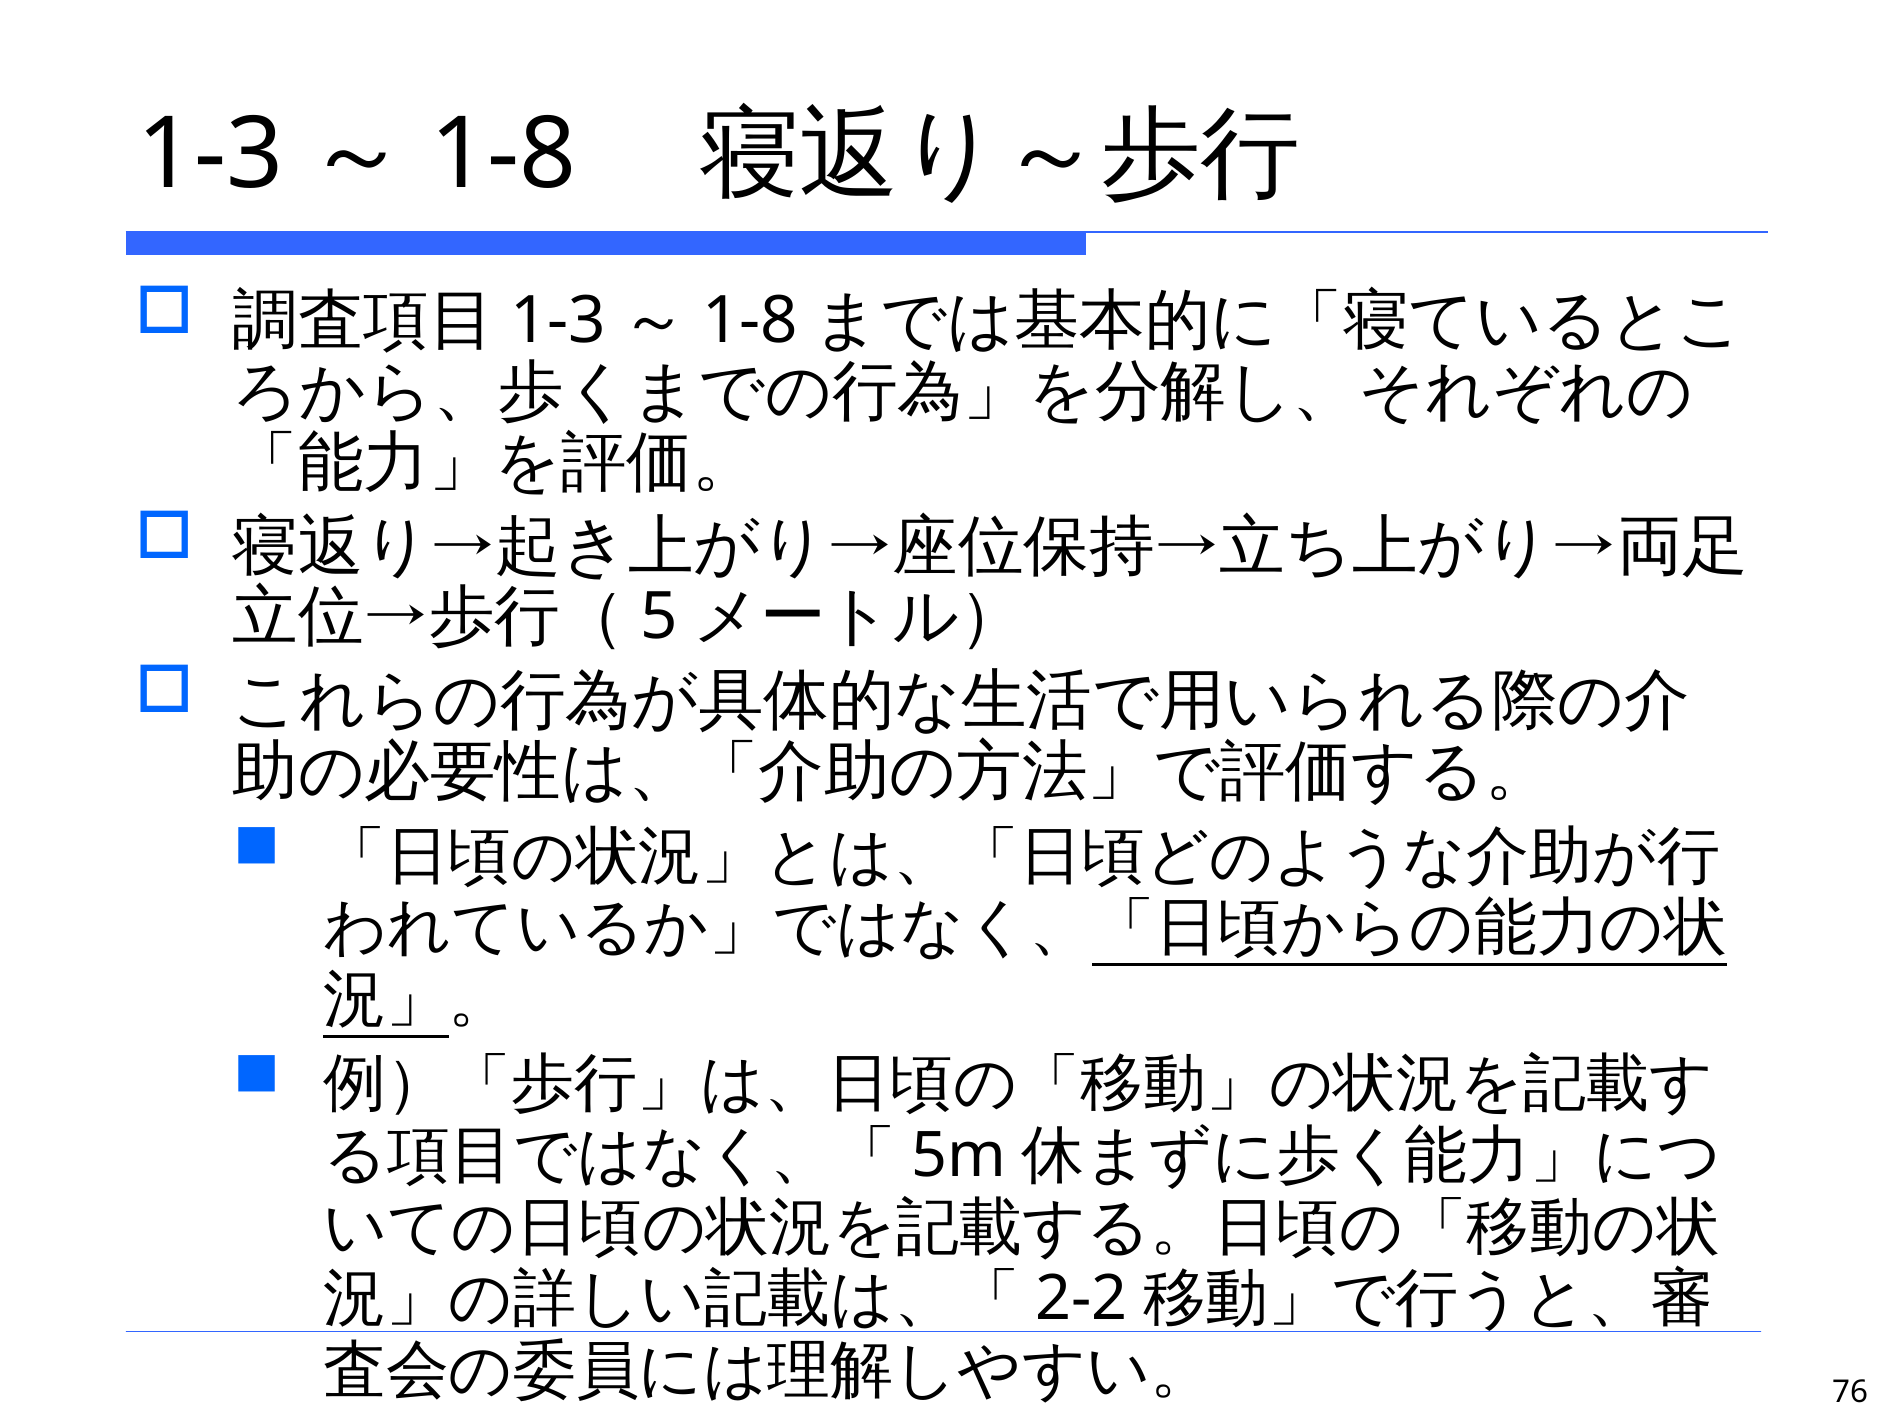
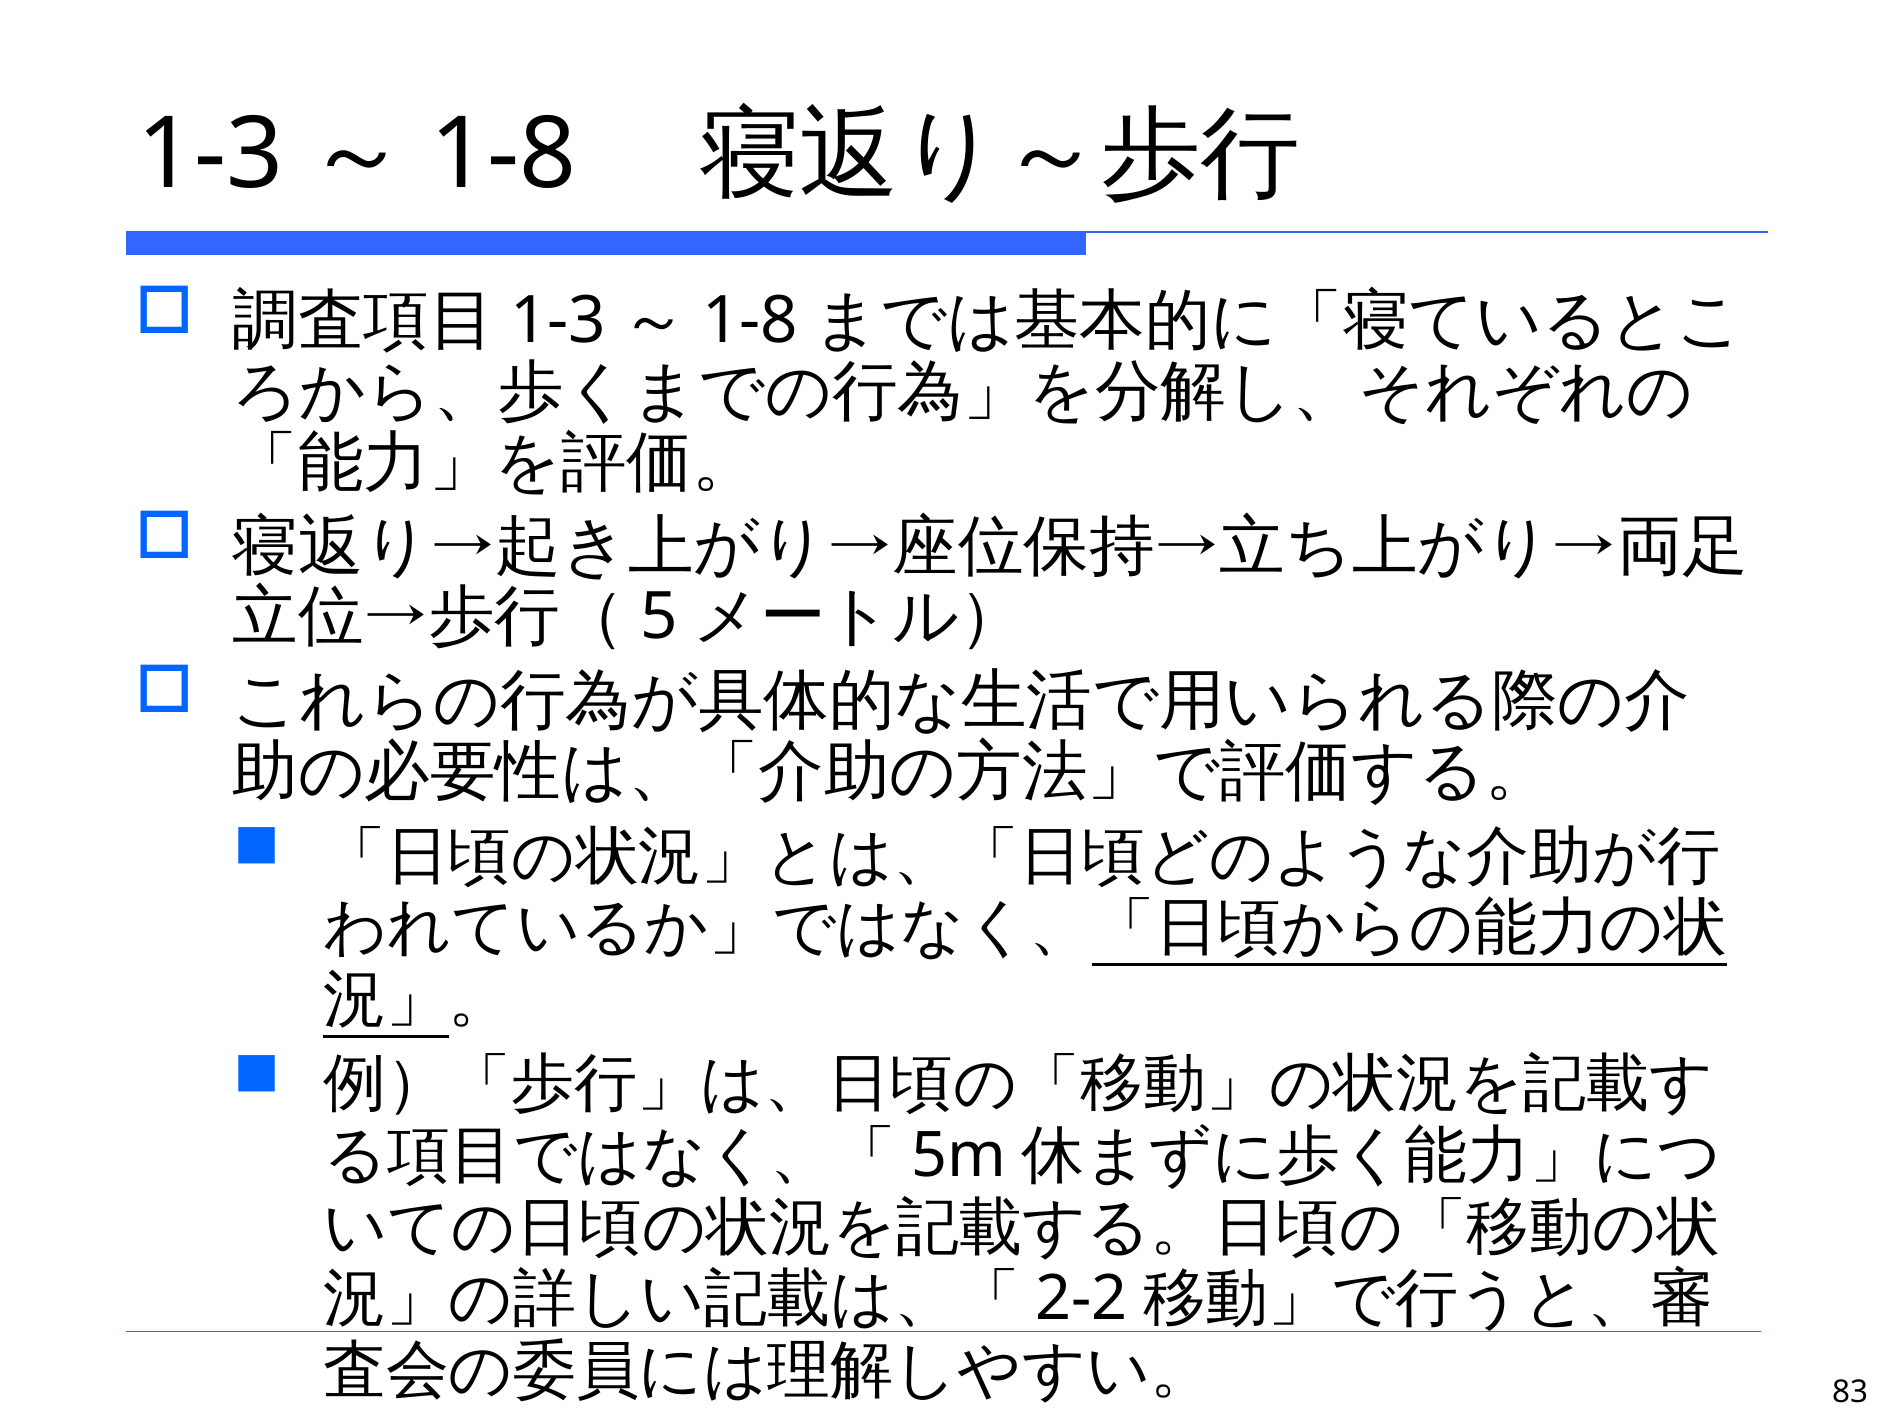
76: 76 -> 83
